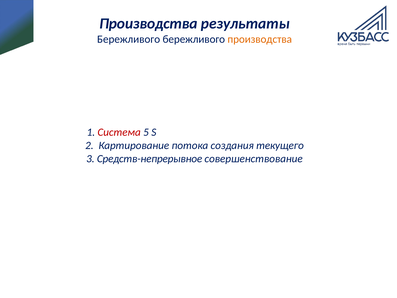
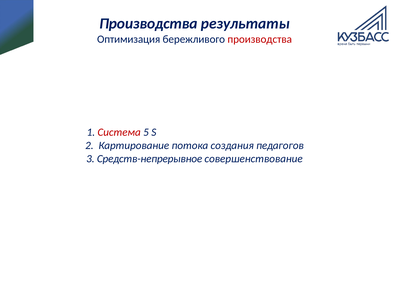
Бережливого at (129, 39): Бережливого -> Оптимизация
производства at (260, 39) colour: orange -> red
текущего: текущего -> педагогов
